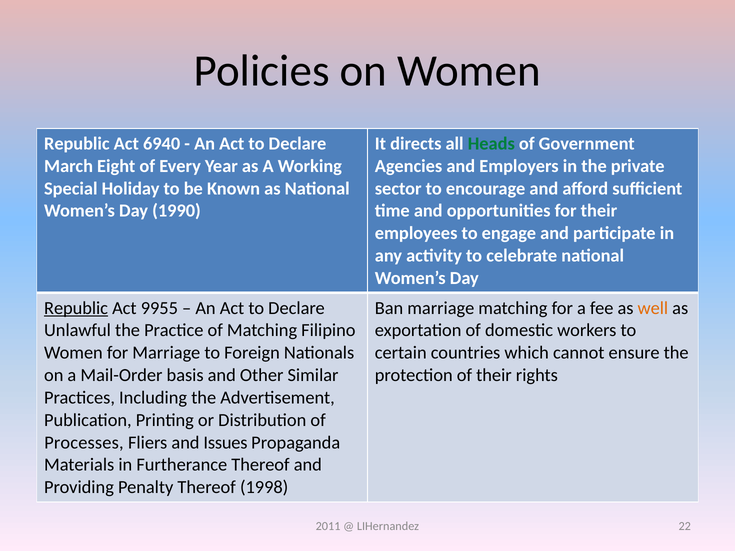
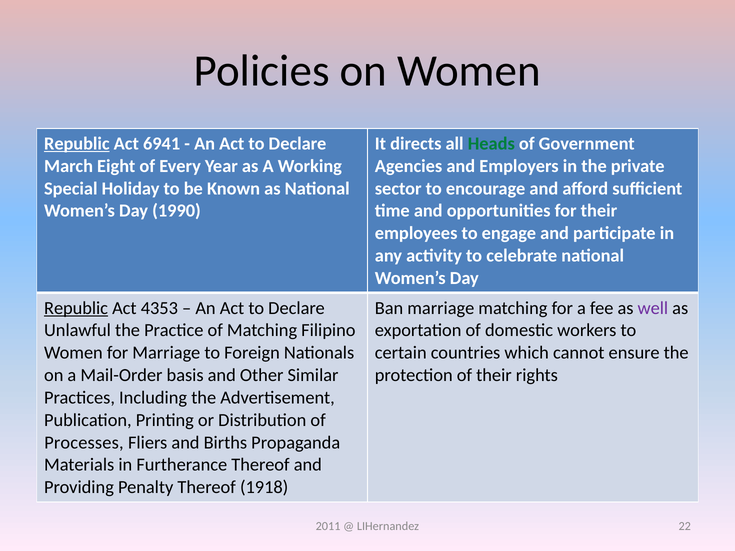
Republic at (77, 144) underline: none -> present
6940: 6940 -> 6941
9955: 9955 -> 4353
well colour: orange -> purple
Issues: Issues -> Births
1998: 1998 -> 1918
